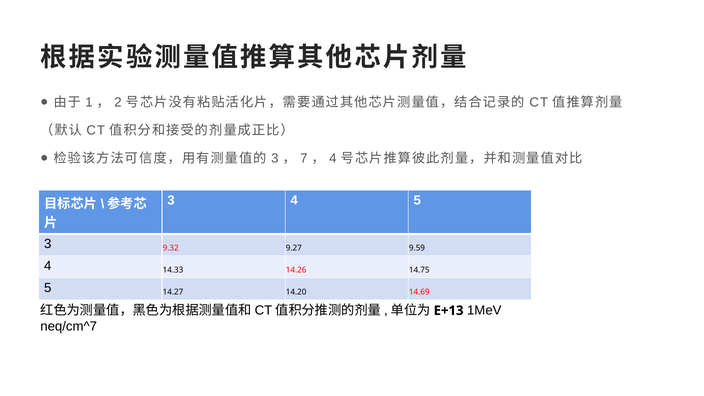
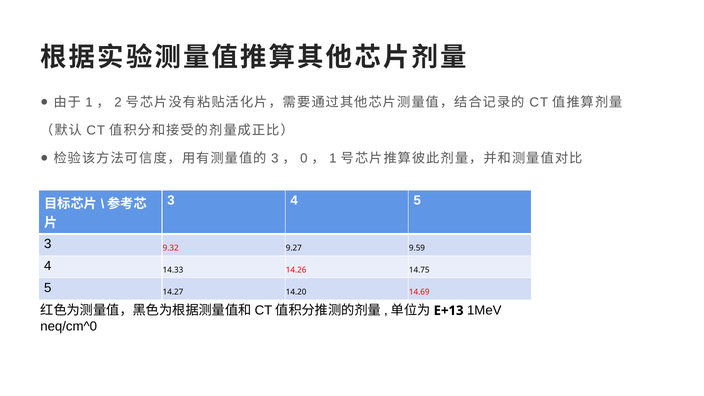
7: 7 -> 0
4 at (333, 158): 4 -> 1
neq/cm^7: neq/cm^7 -> neq/cm^0
